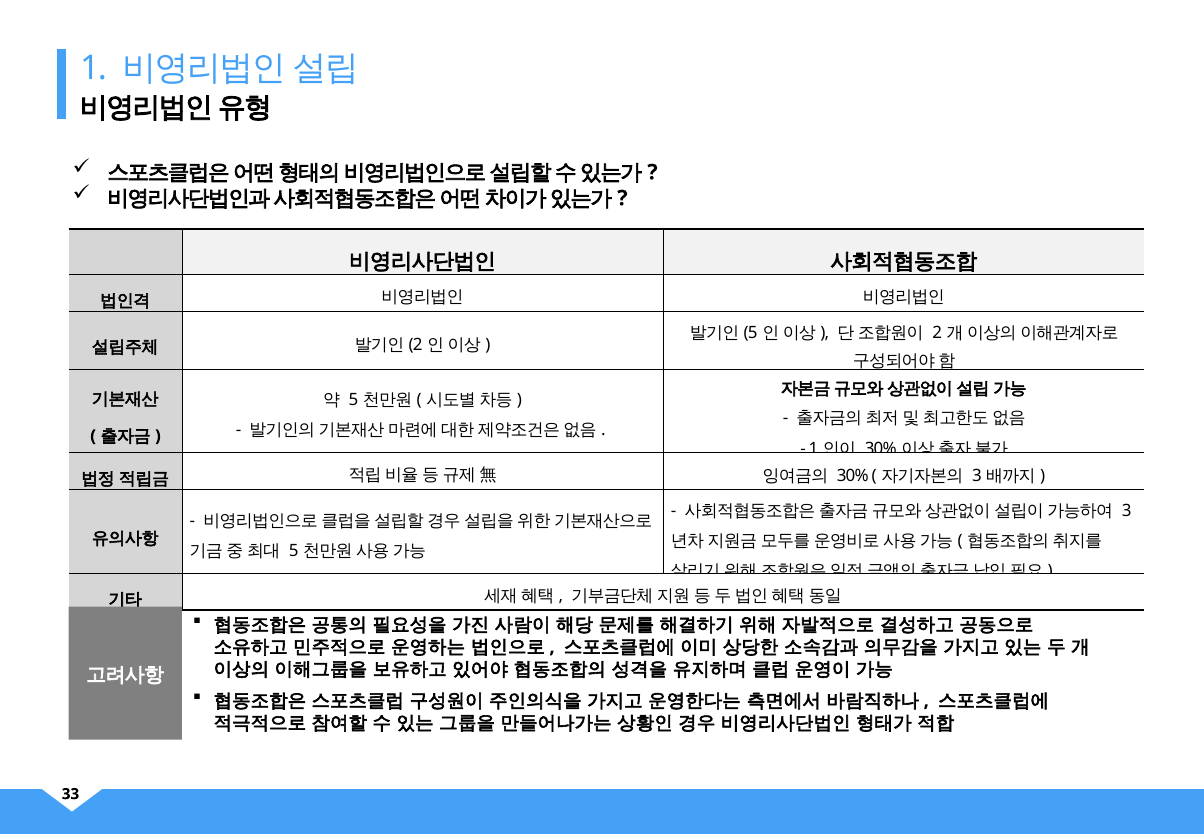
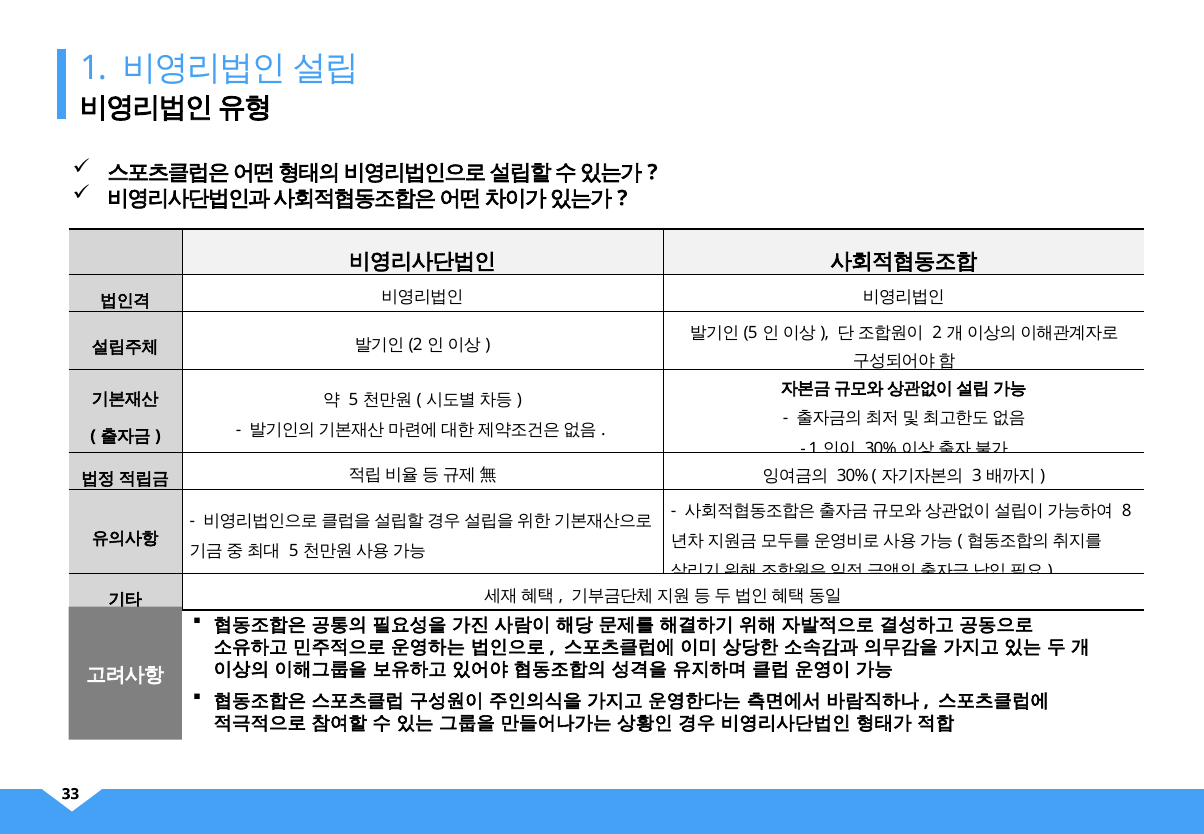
3 at (1127, 511): 3 -> 8
